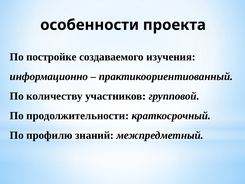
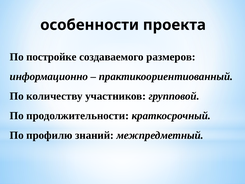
изучения: изучения -> размеров
